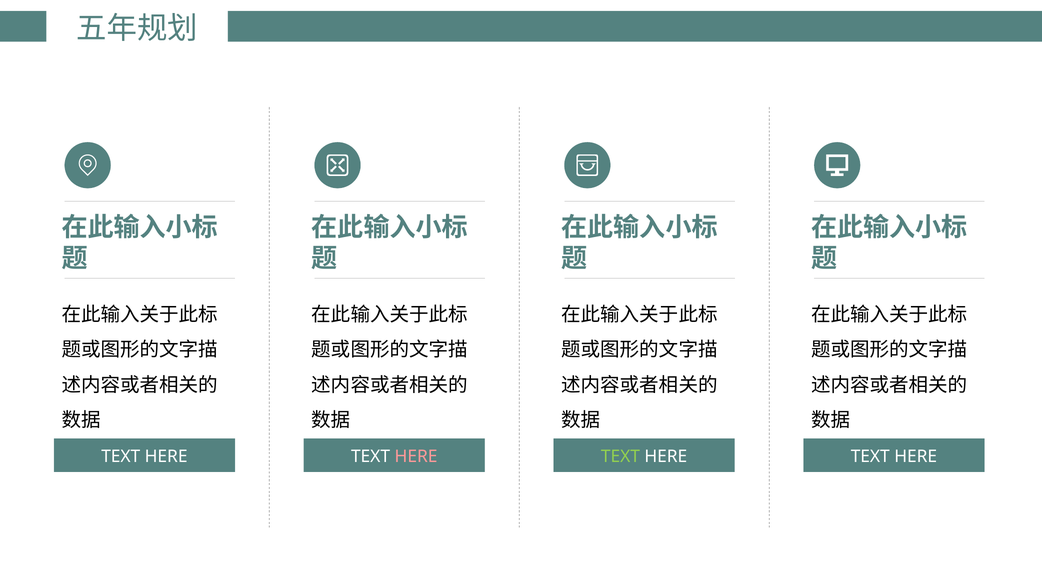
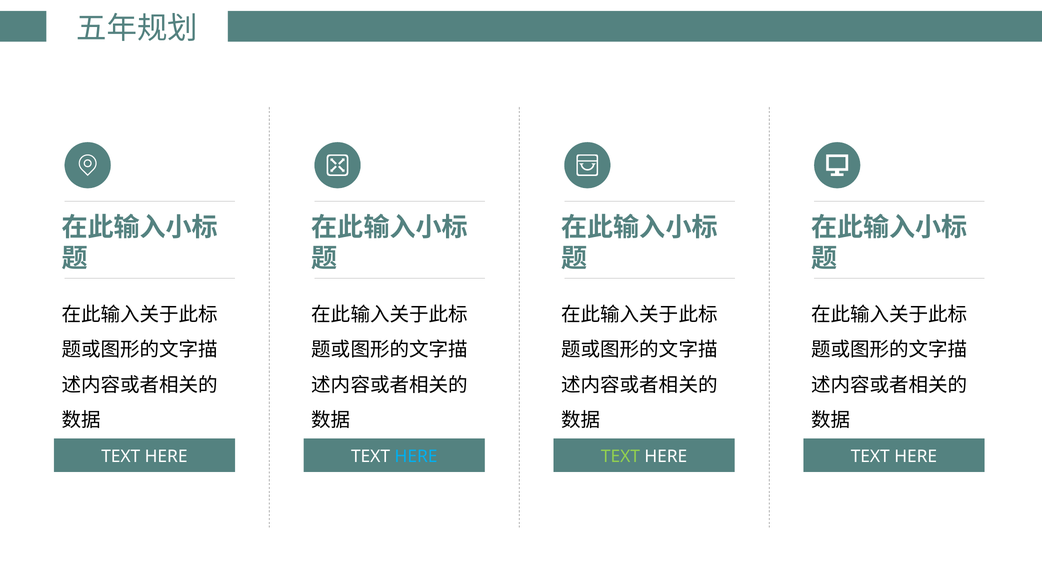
HERE at (416, 457) colour: pink -> light blue
